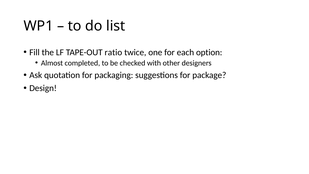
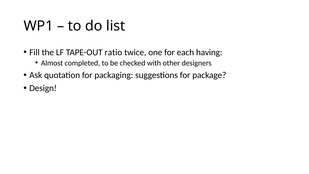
option: option -> having
